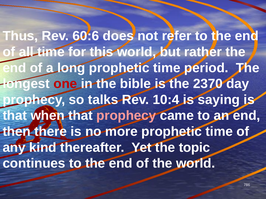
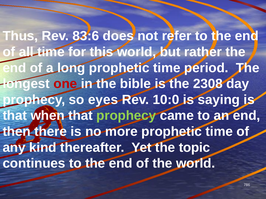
60:6: 60:6 -> 83:6
2370: 2370 -> 2308
talks: talks -> eyes
10:4: 10:4 -> 10:0
prophecy at (126, 116) colour: pink -> light green
